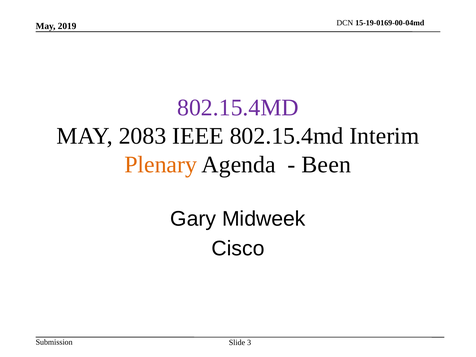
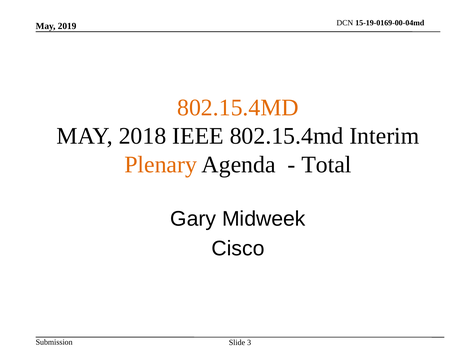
802.15.4MD at (238, 108) colour: purple -> orange
2083: 2083 -> 2018
Been: Been -> Total
